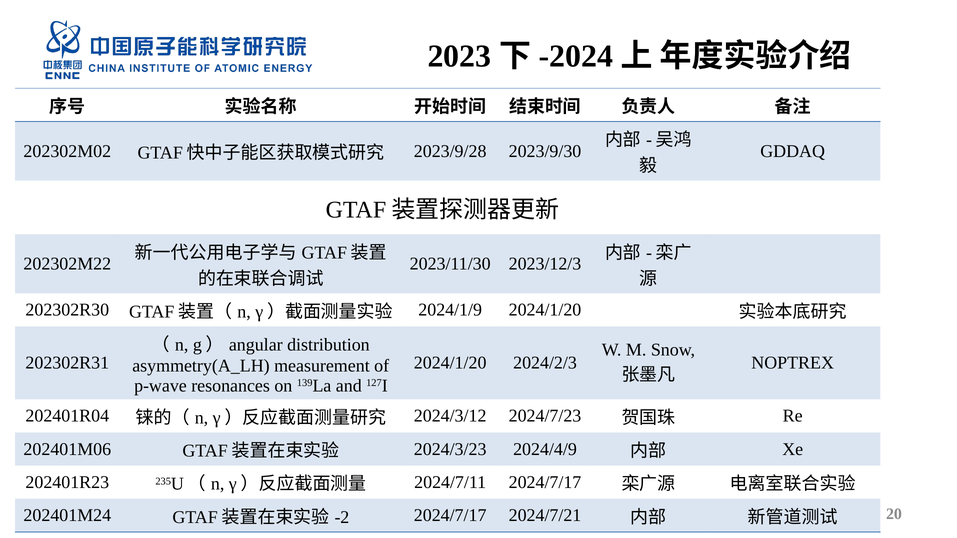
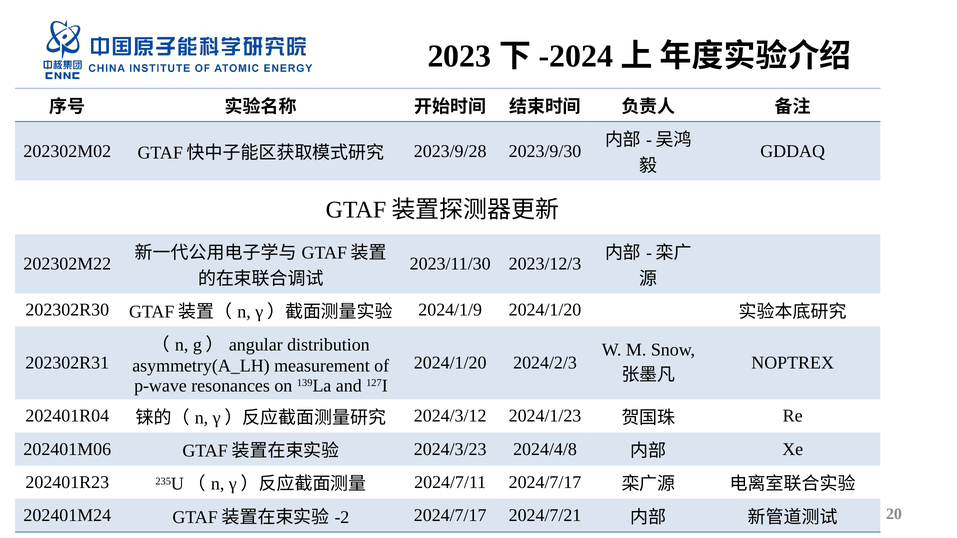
2024/7/23: 2024/7/23 -> 2024/1/23
2024/4/9: 2024/4/9 -> 2024/4/8
